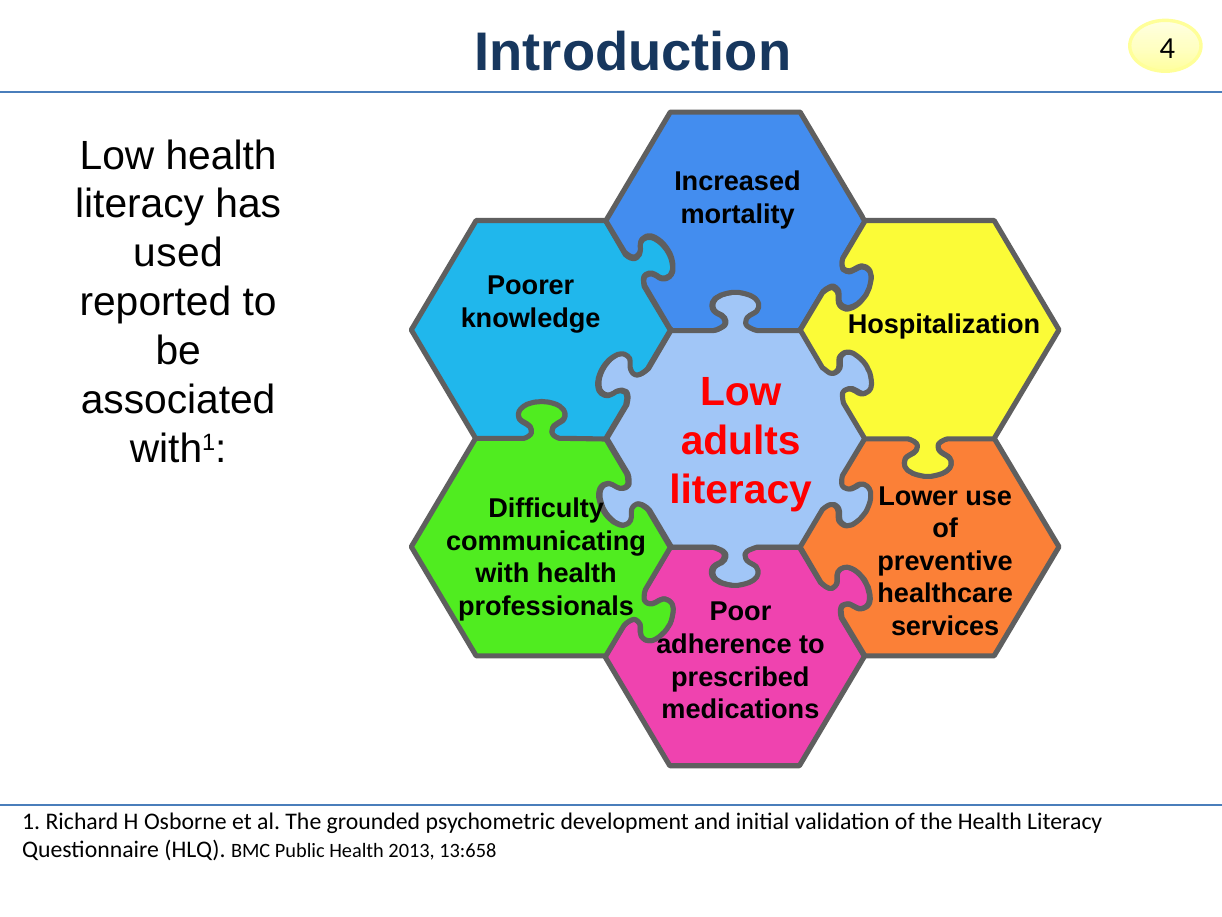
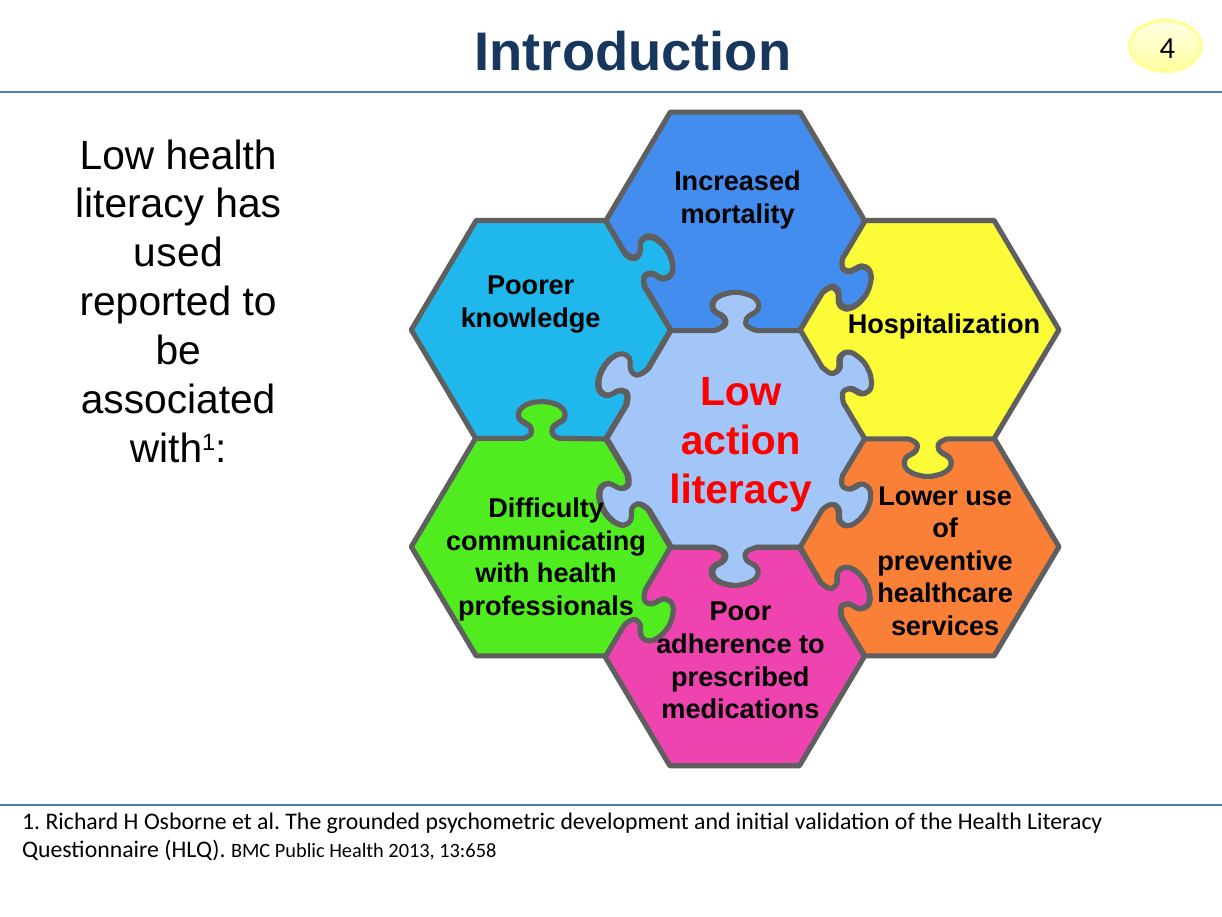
adults: adults -> action
